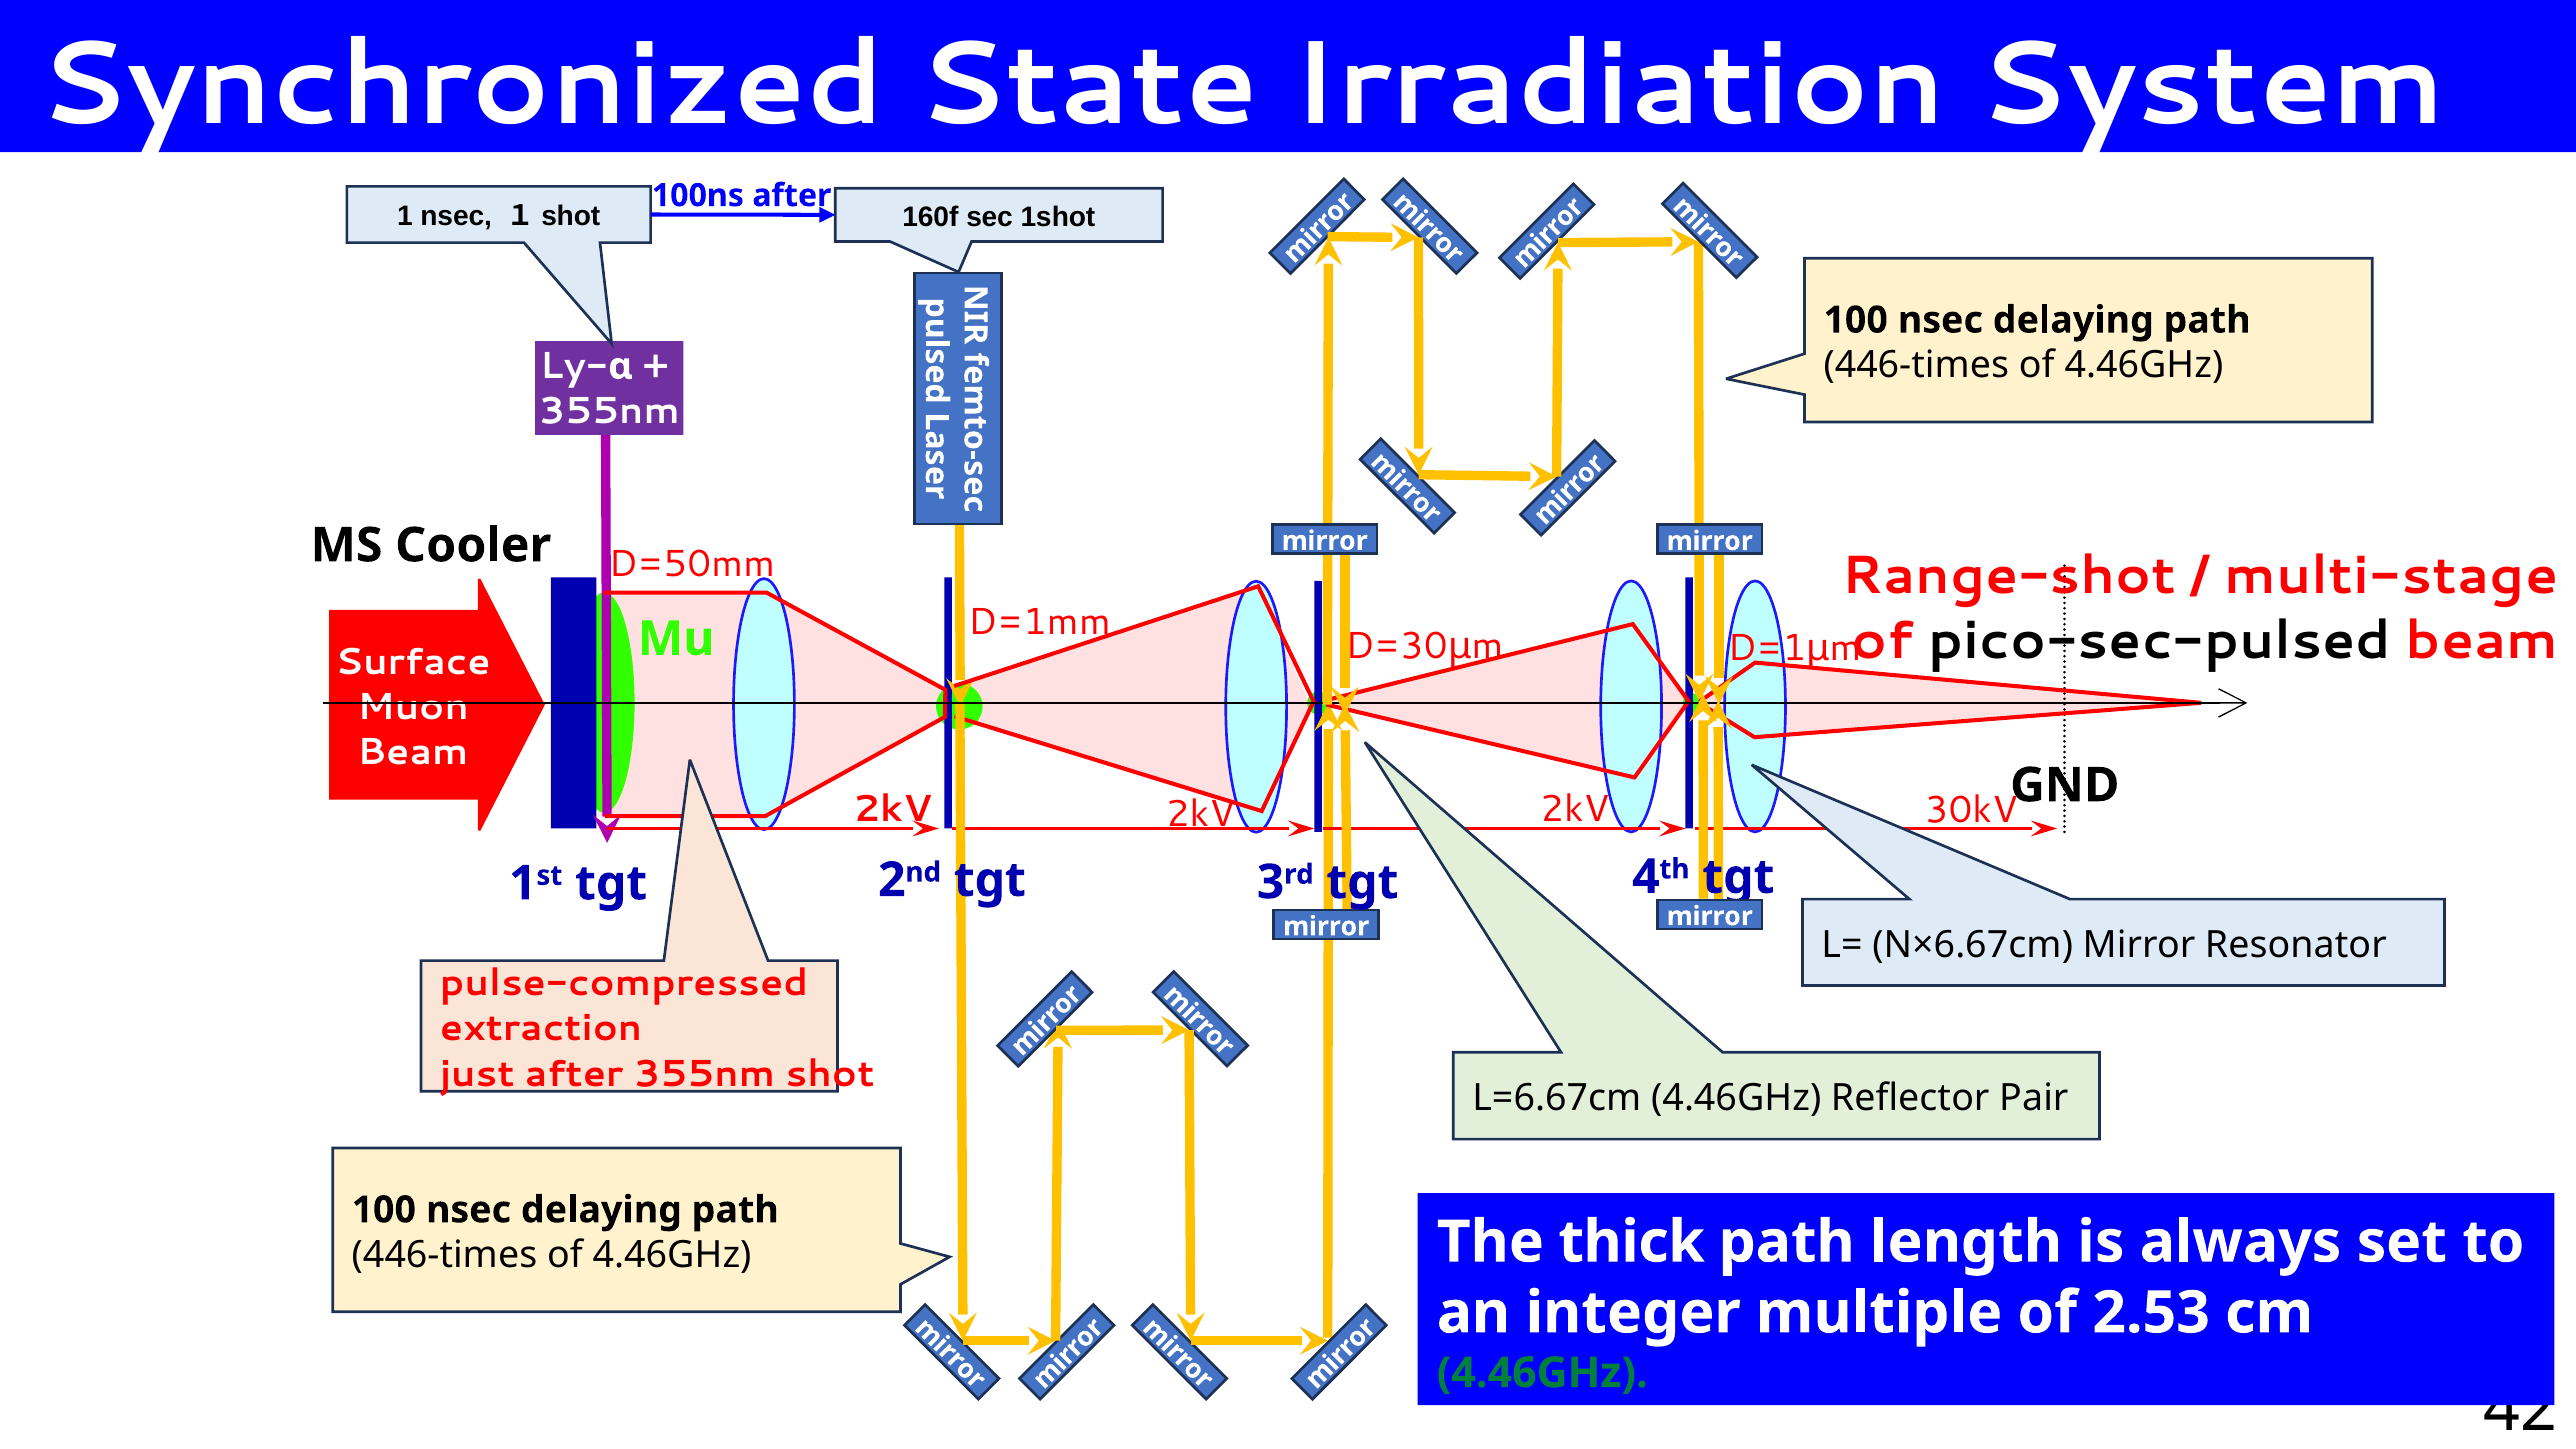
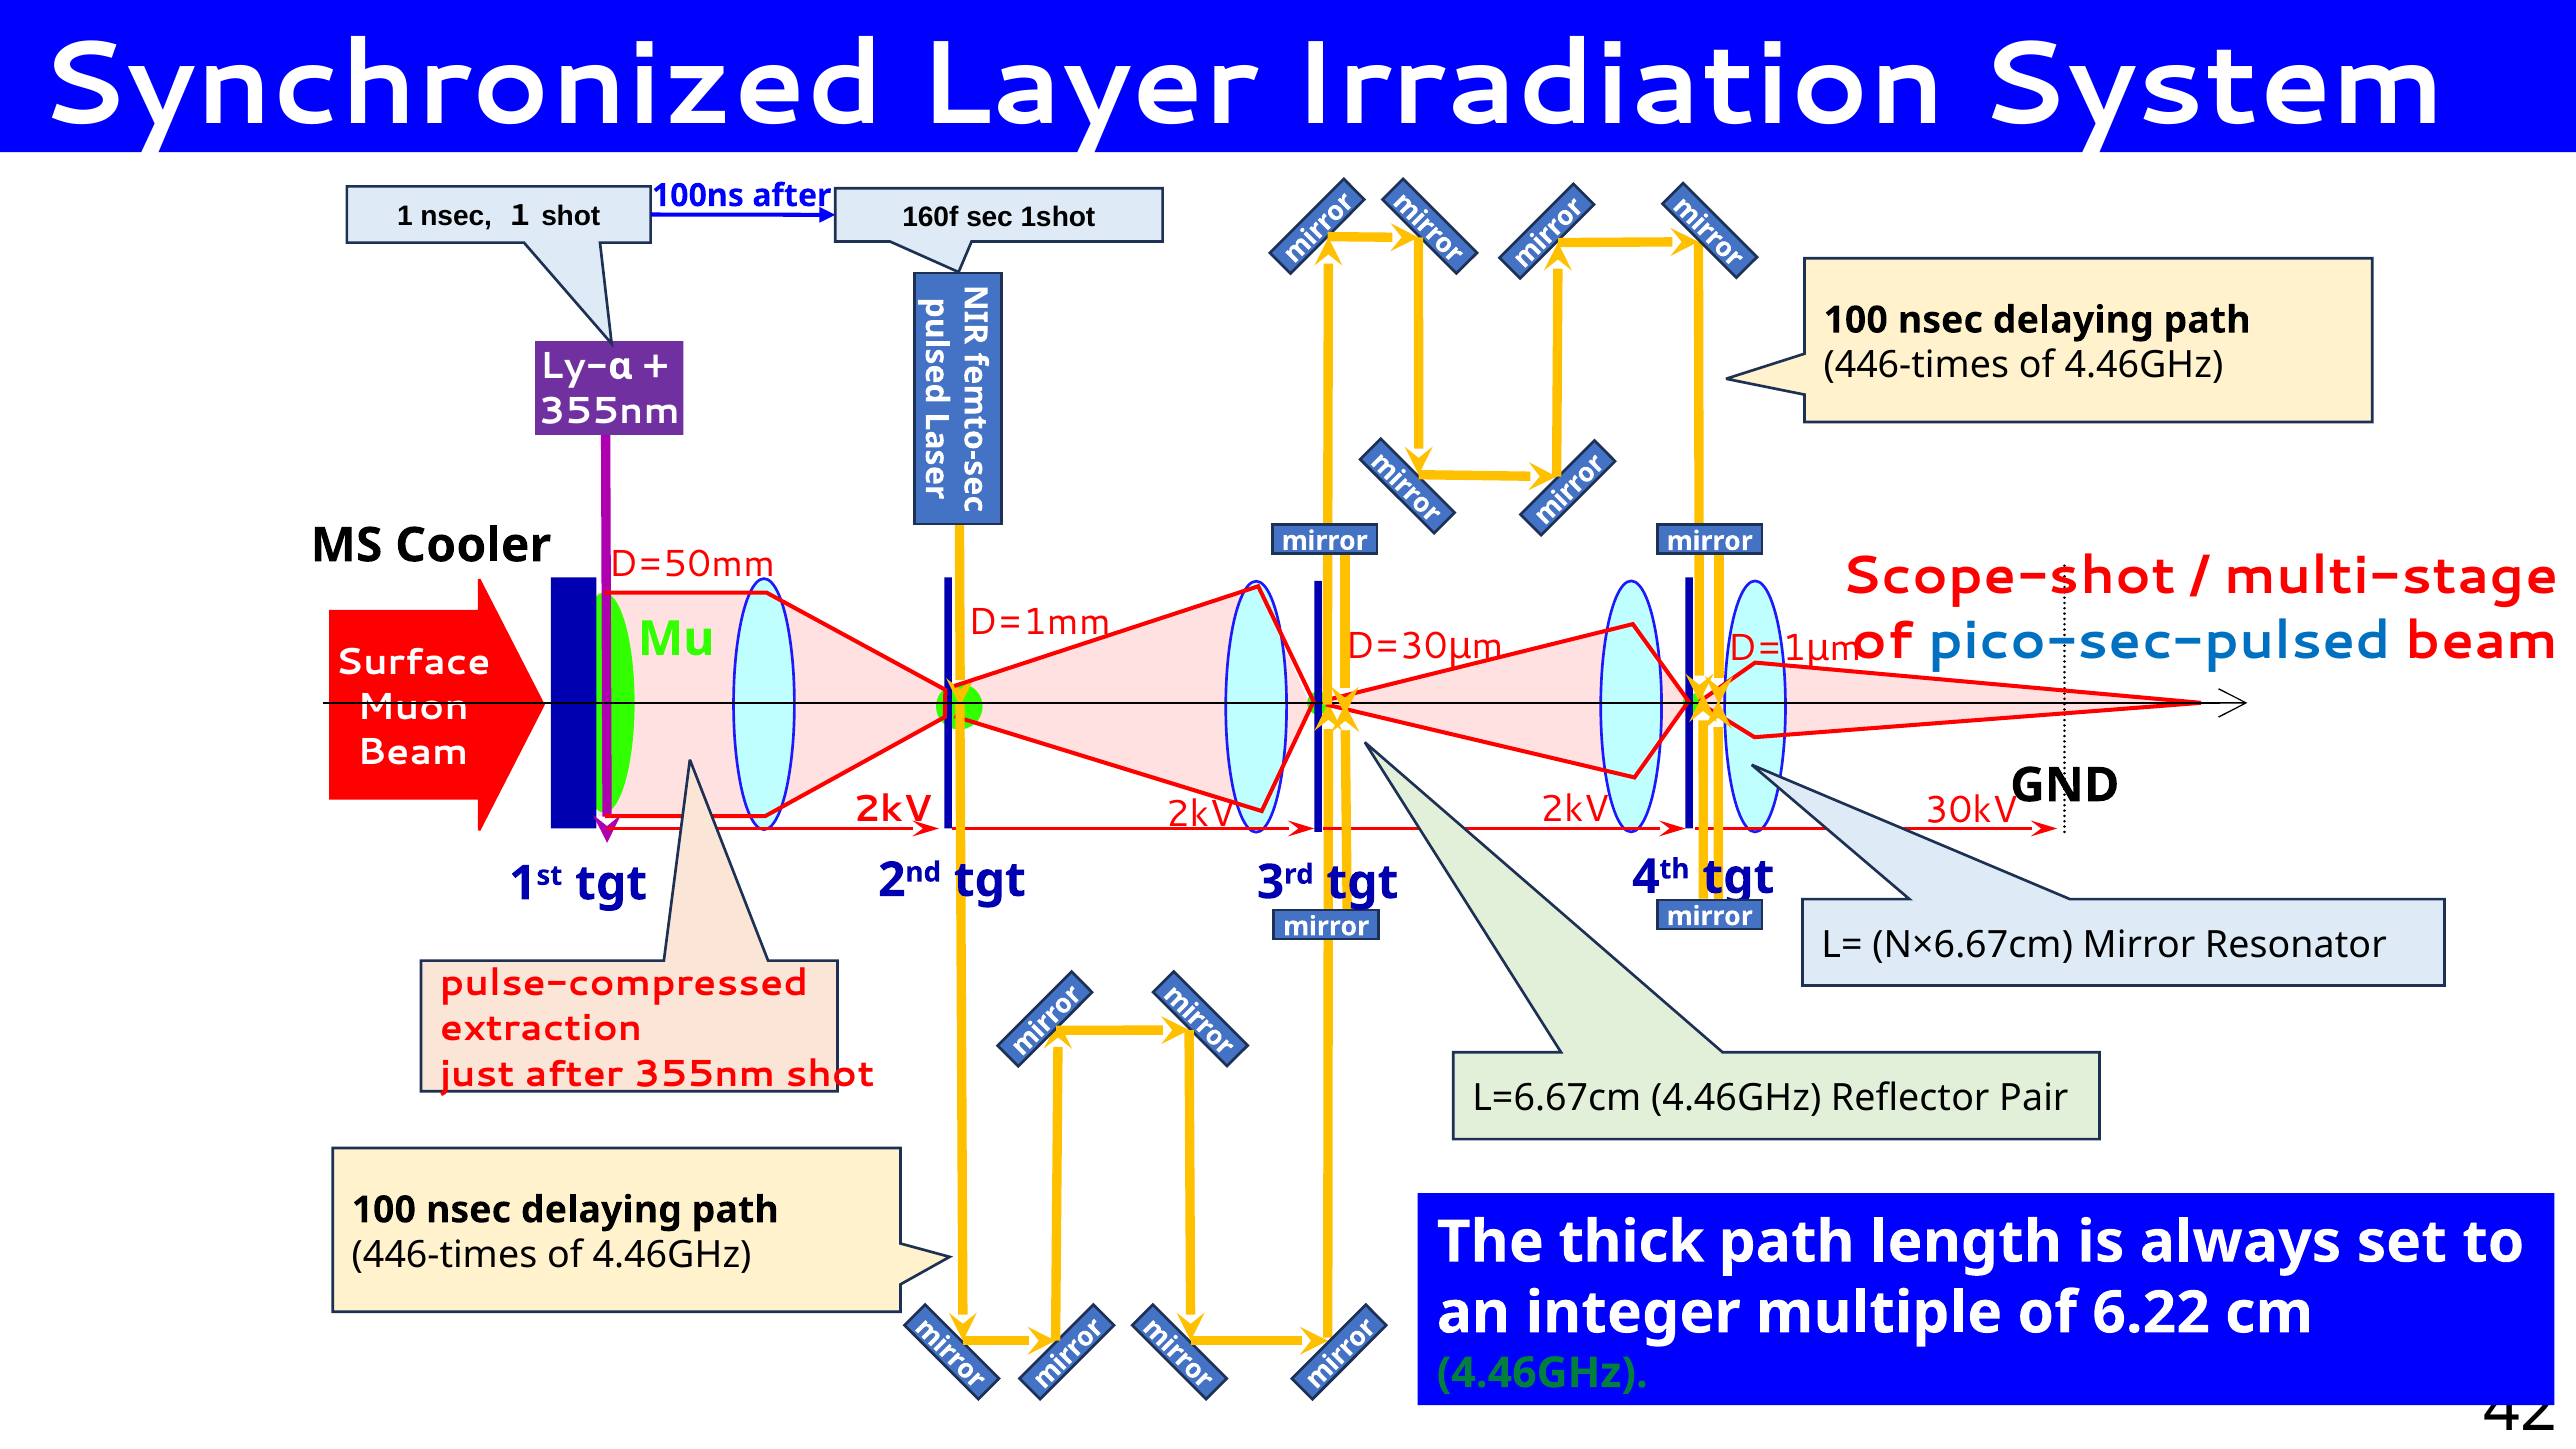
State: State -> Layer
Range-shot: Range-shot -> Scope-shot
pico-sec-pulsed colour: black -> blue
2.53: 2.53 -> 6.22
